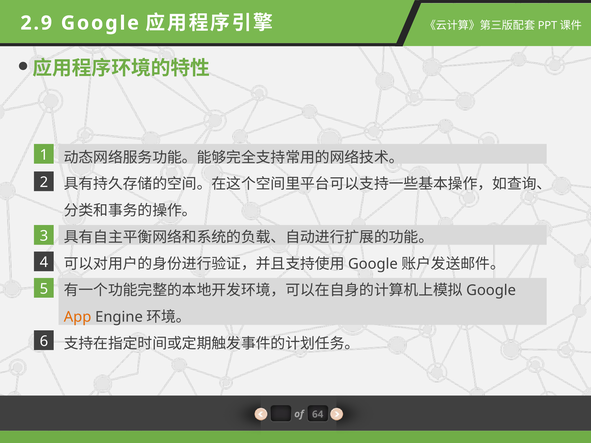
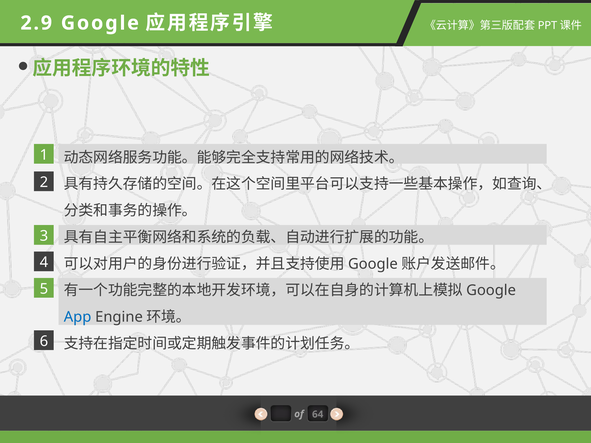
App colour: orange -> blue
